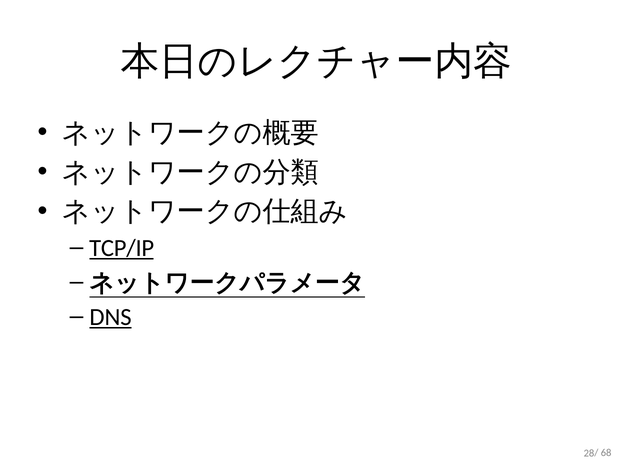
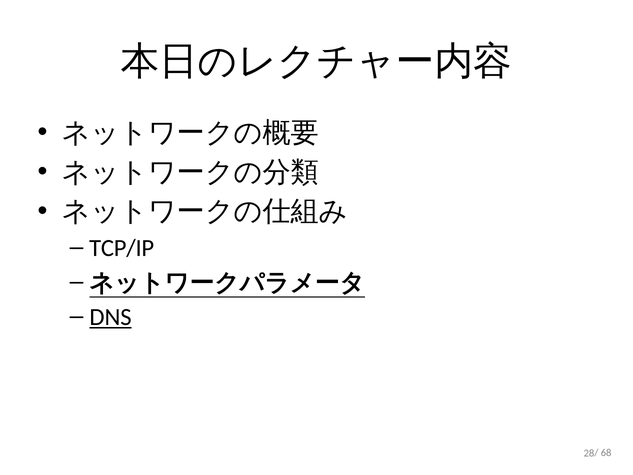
TCP/IP underline: present -> none
